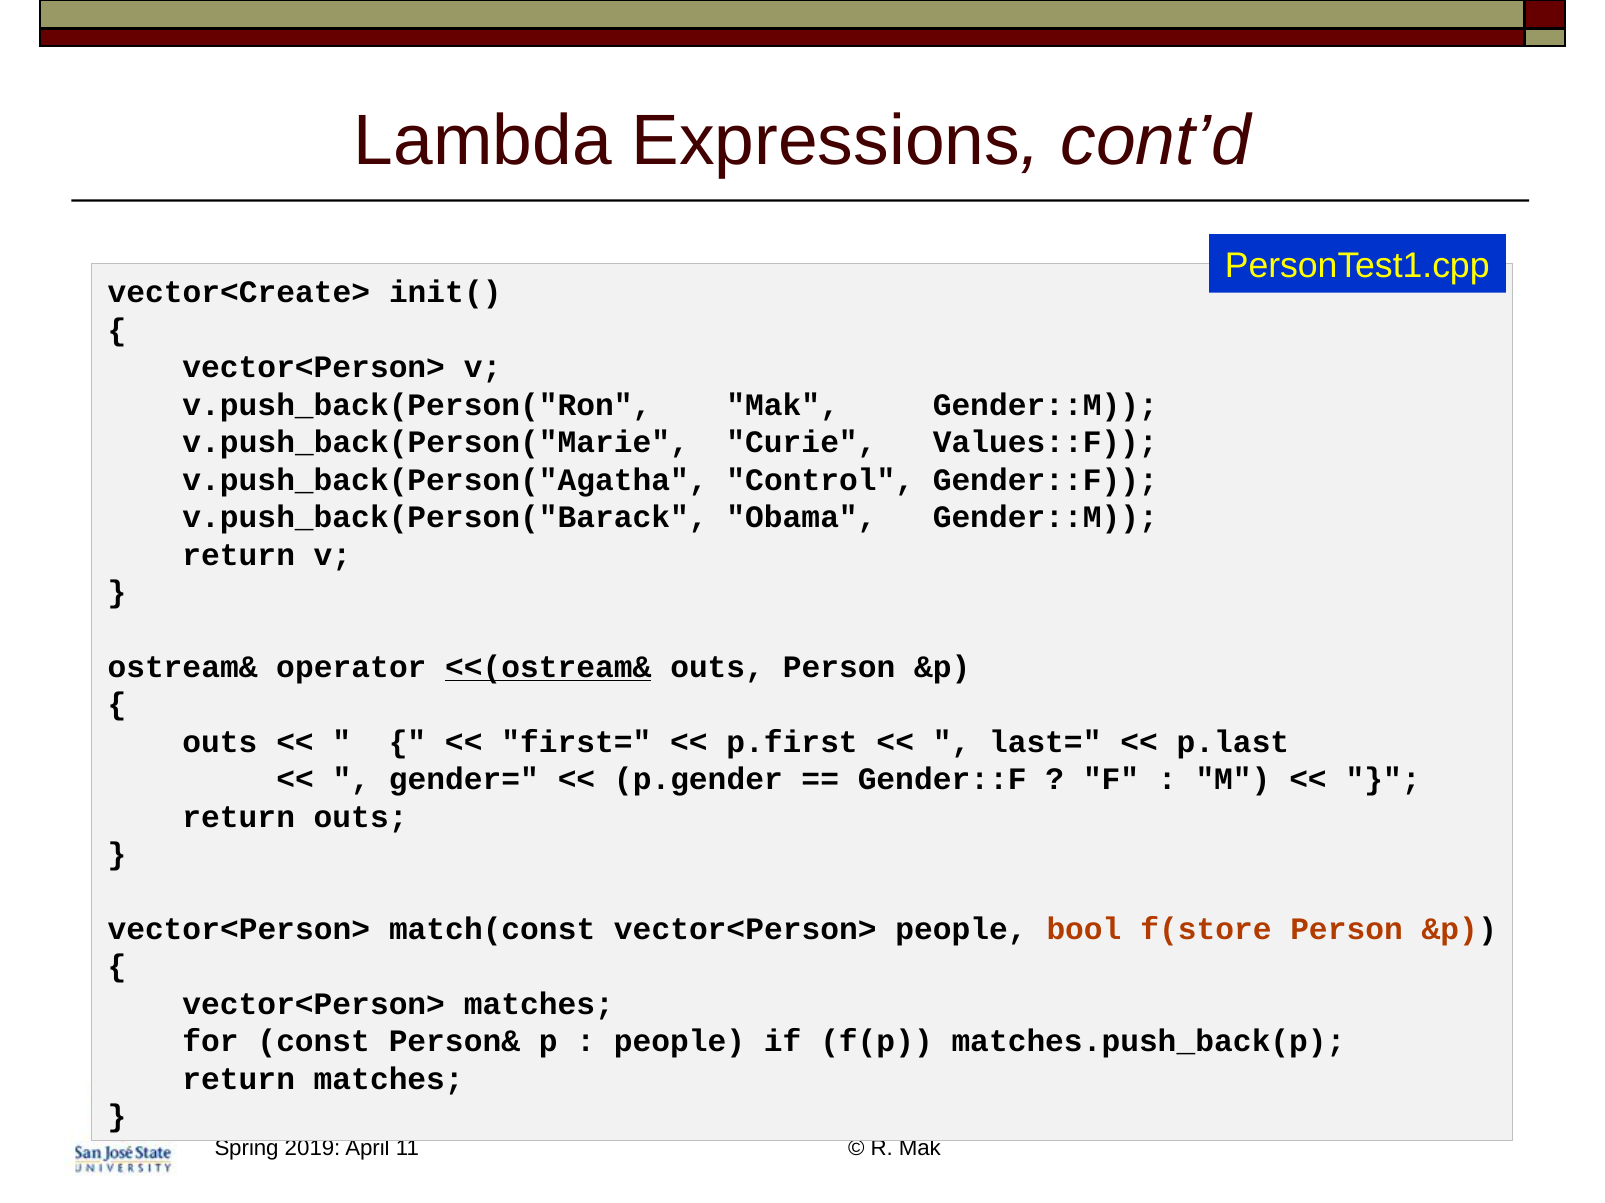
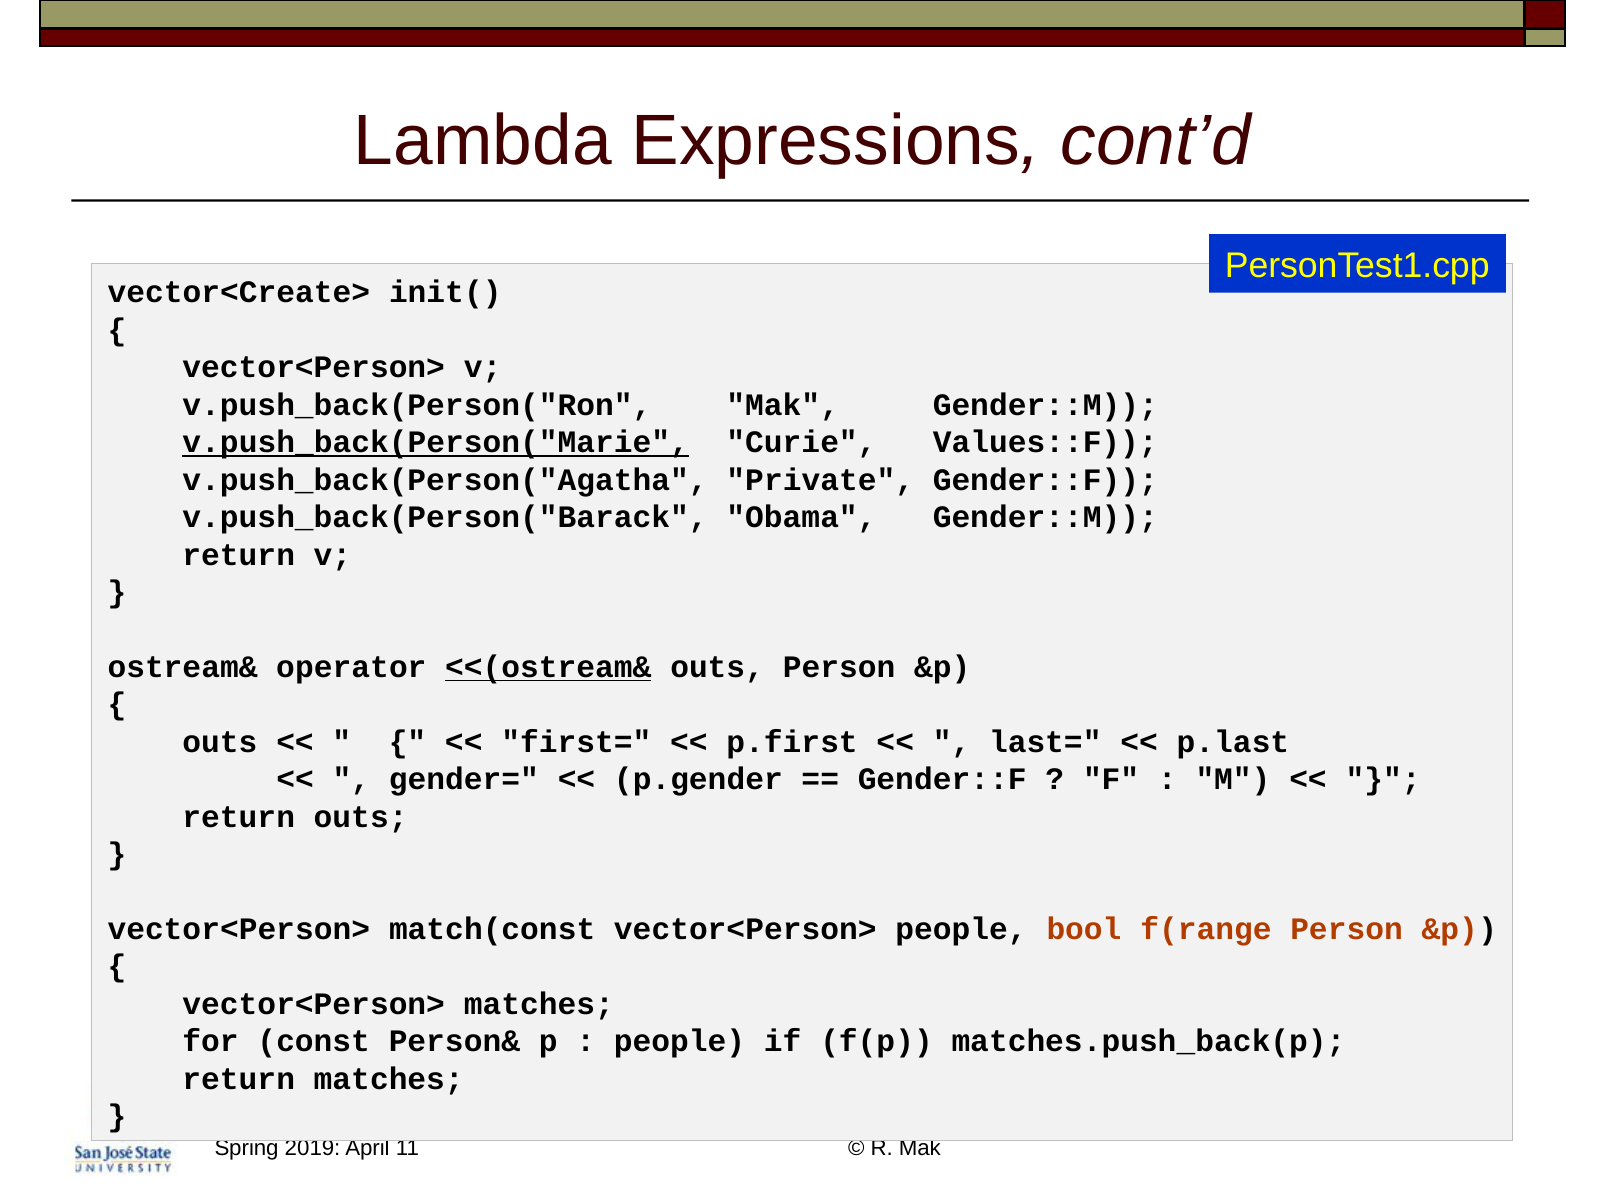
v.push_back(Person("Marie underline: none -> present
Control: Control -> Private
f(store: f(store -> f(range
